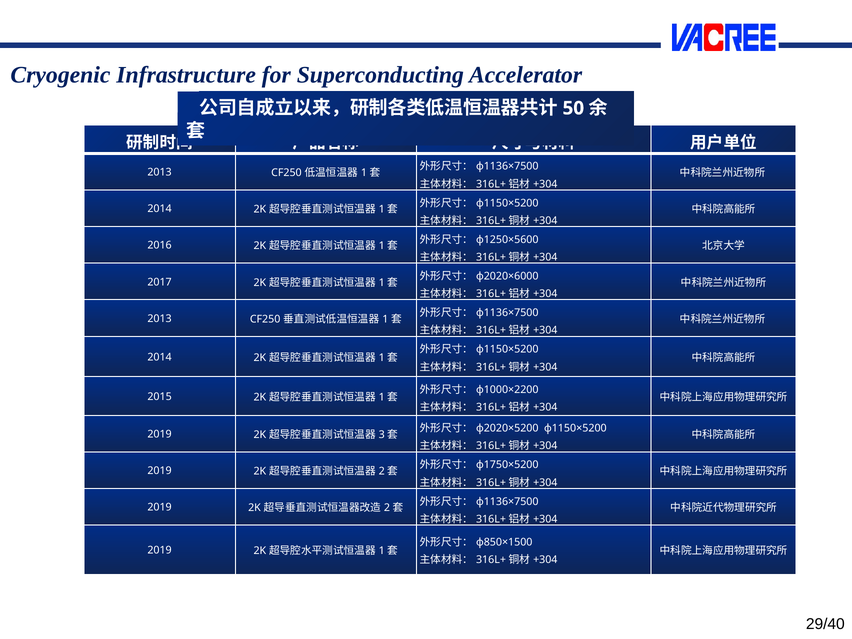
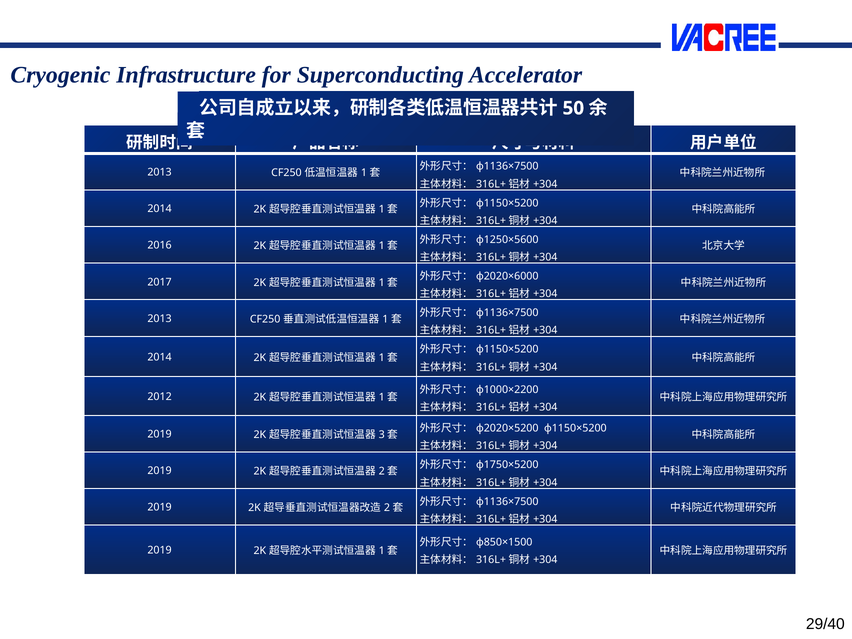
2015: 2015 -> 2012
